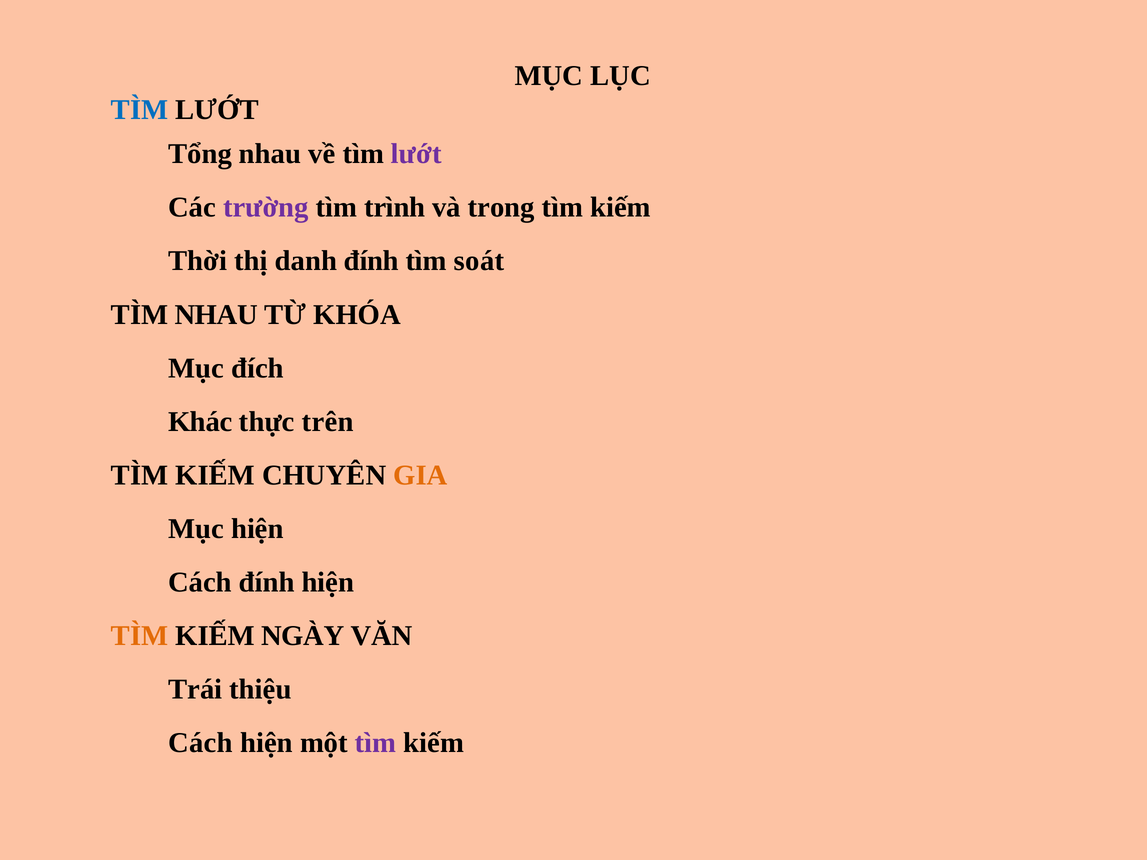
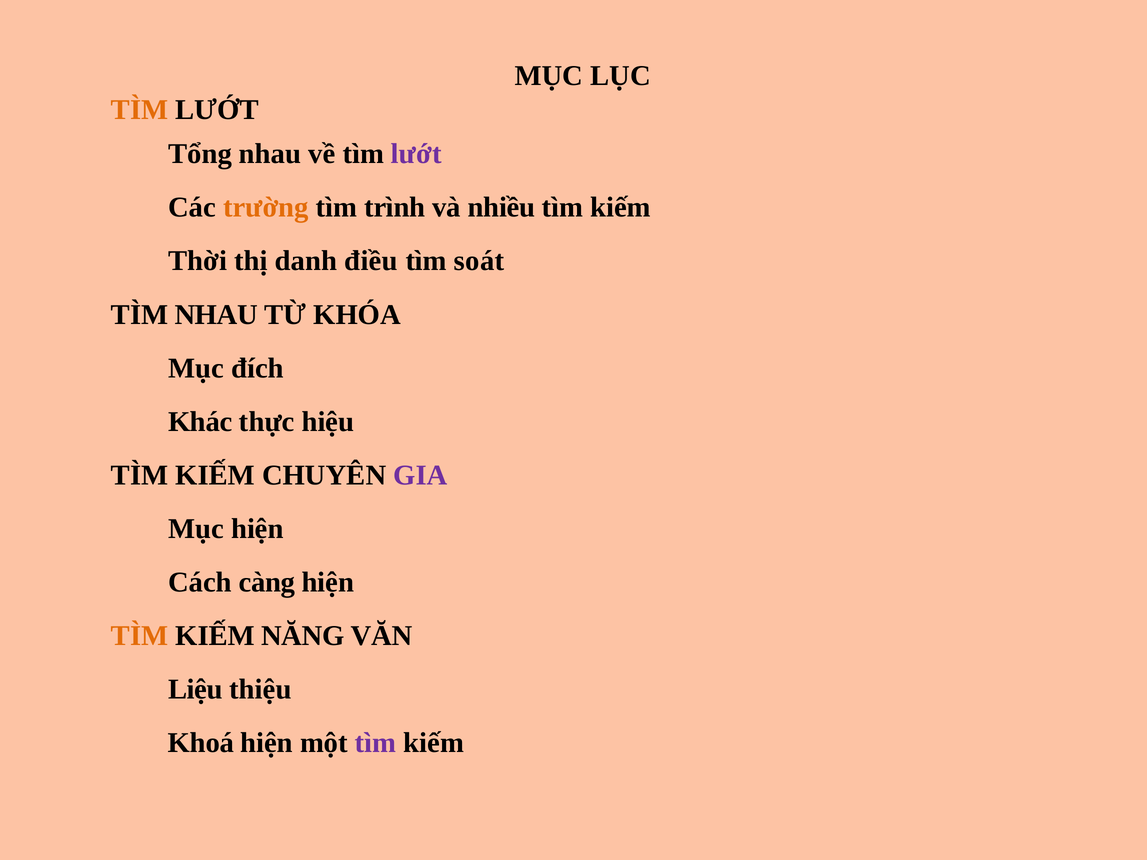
TÌM at (140, 110) colour: blue -> orange
trường colour: purple -> orange
trong: trong -> nhiều
danh đính: đính -> điều
trên: trên -> hiệu
GIA colour: orange -> purple
Cách đính: đính -> càng
NGÀY: NGÀY -> NĂNG
Trái: Trái -> Liệu
Cách at (201, 743): Cách -> Khoá
